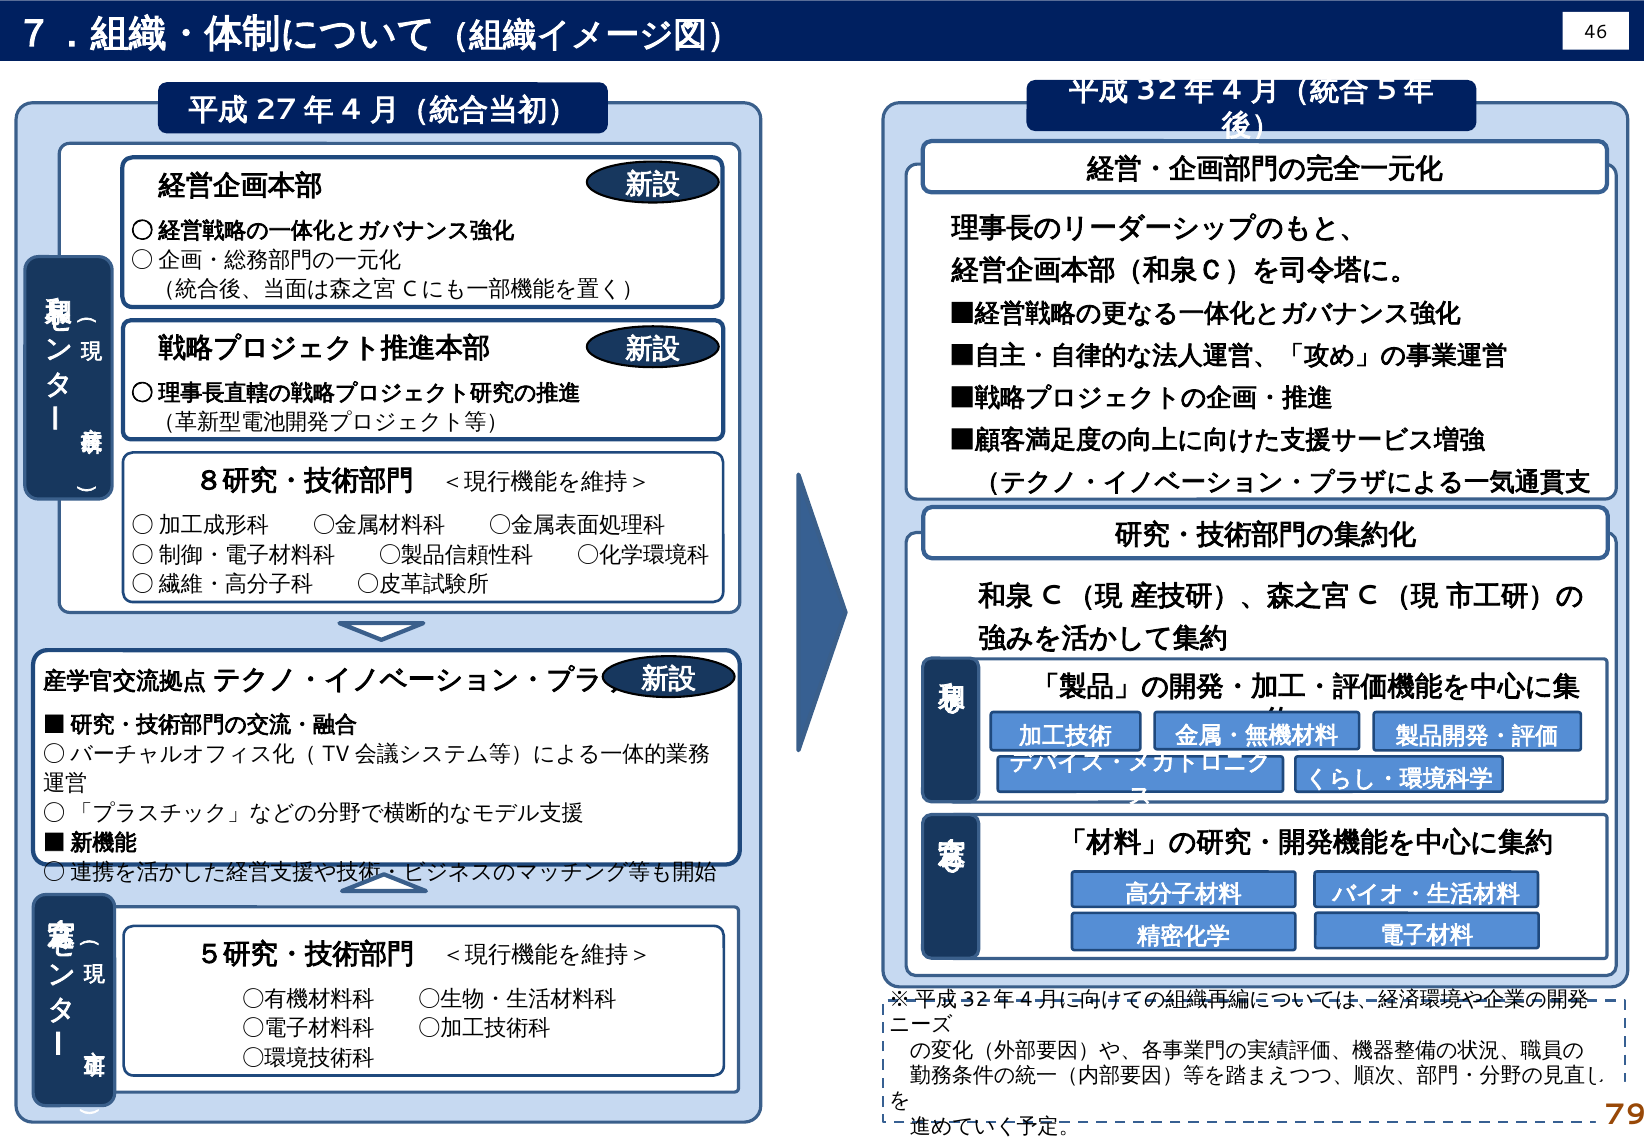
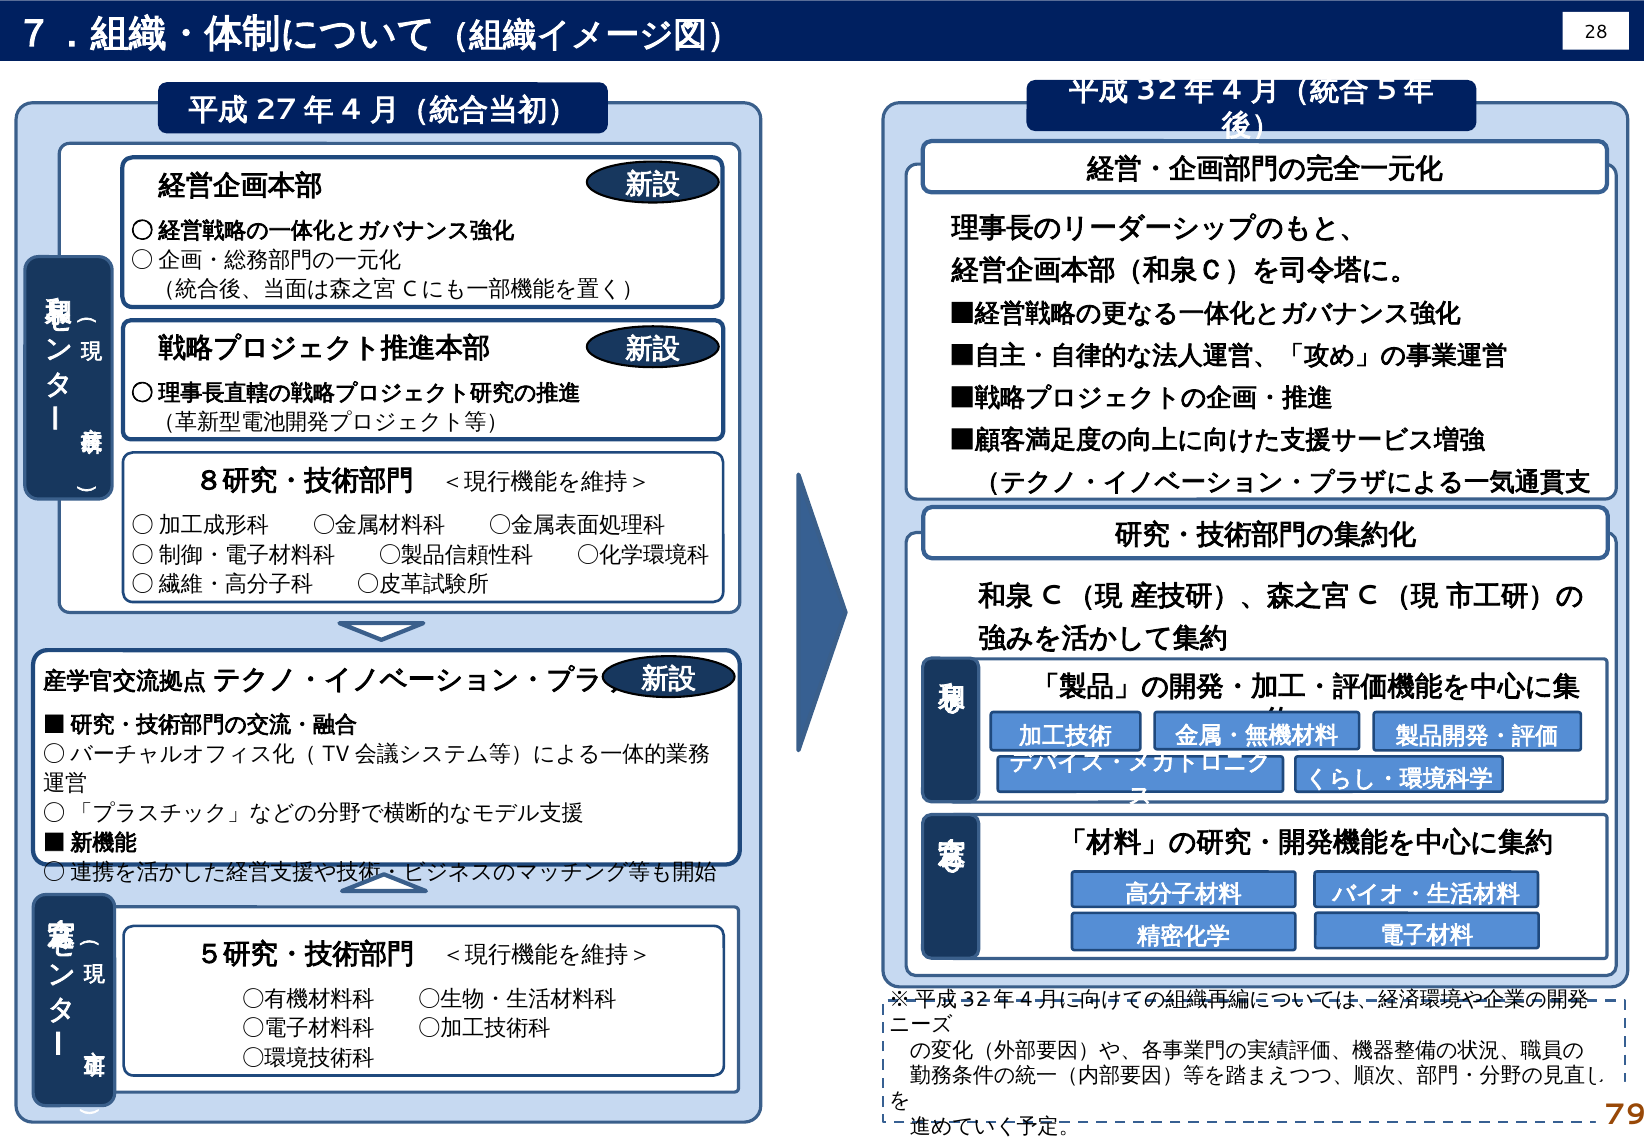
46: 46 -> 28
